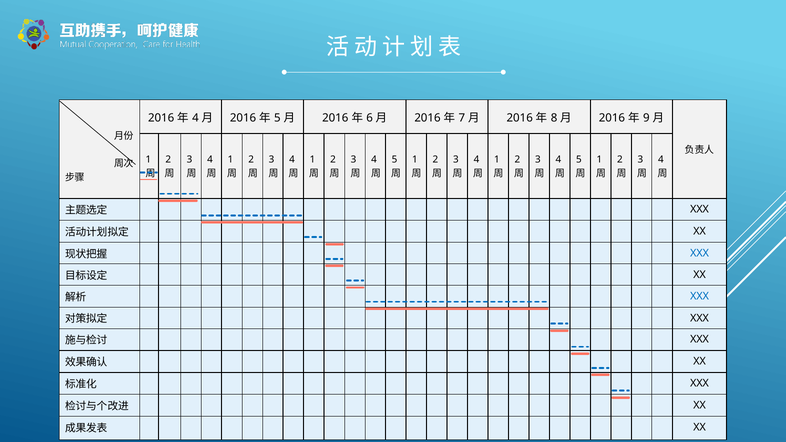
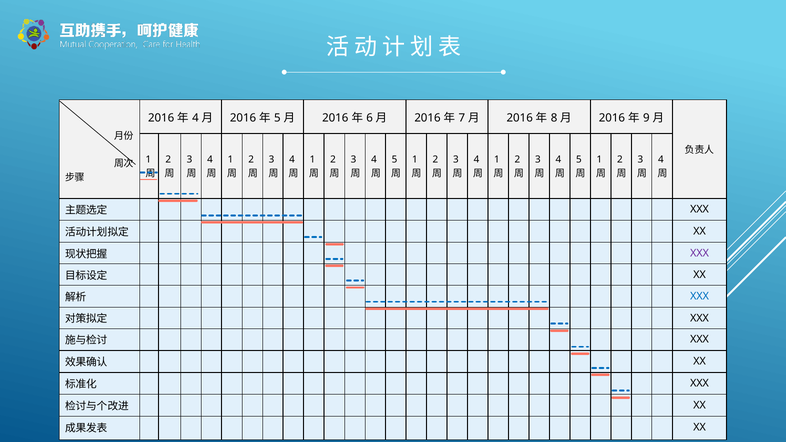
XXX at (700, 253) colour: blue -> purple
